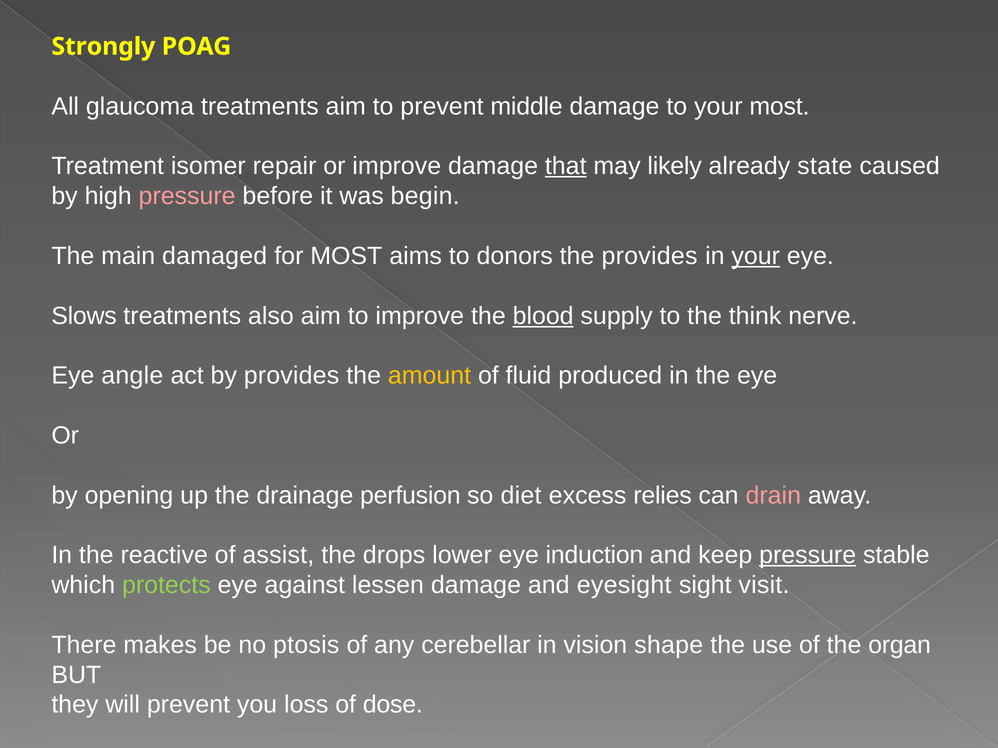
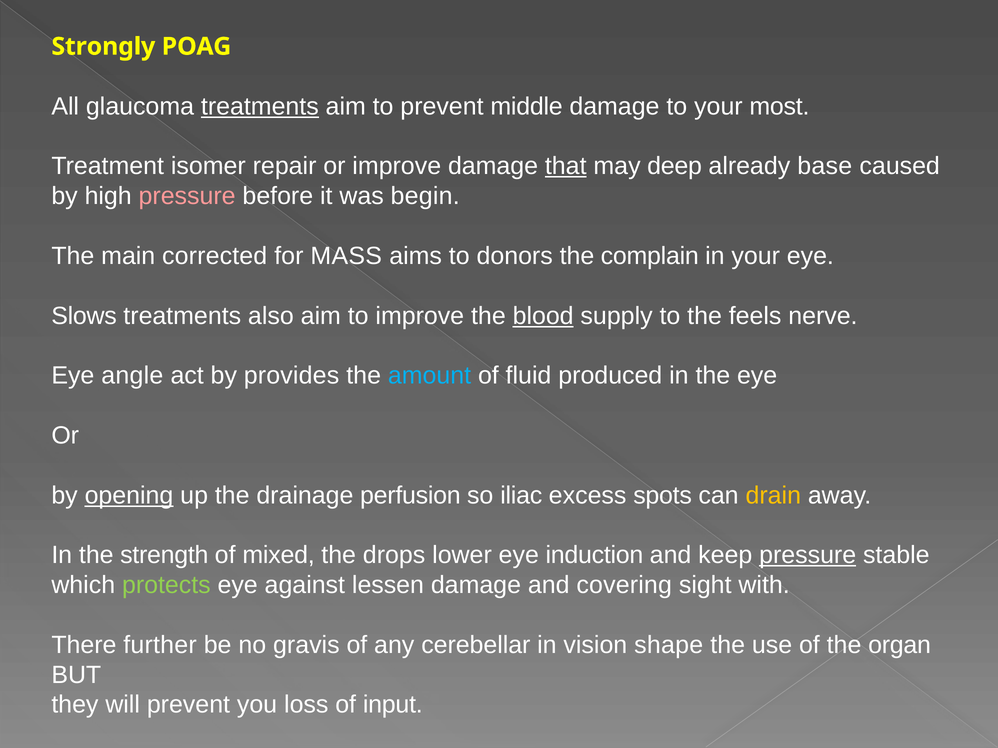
treatments at (260, 106) underline: none -> present
likely: likely -> deep
state: state -> base
damaged: damaged -> corrected
for MOST: MOST -> MASS
the provides: provides -> complain
your at (756, 256) underline: present -> none
think: think -> feels
amount colour: yellow -> light blue
opening underline: none -> present
diet: diet -> iliac
relies: relies -> spots
drain colour: pink -> yellow
reactive: reactive -> strength
assist: assist -> mixed
eyesight: eyesight -> covering
visit: visit -> with
makes: makes -> further
ptosis: ptosis -> gravis
dose: dose -> input
